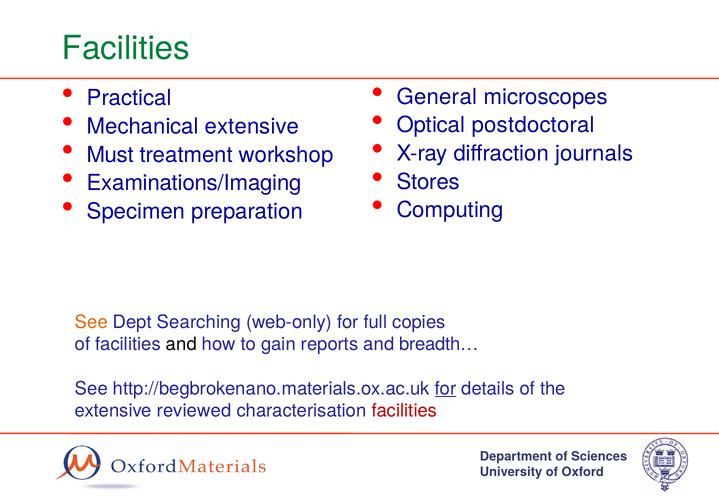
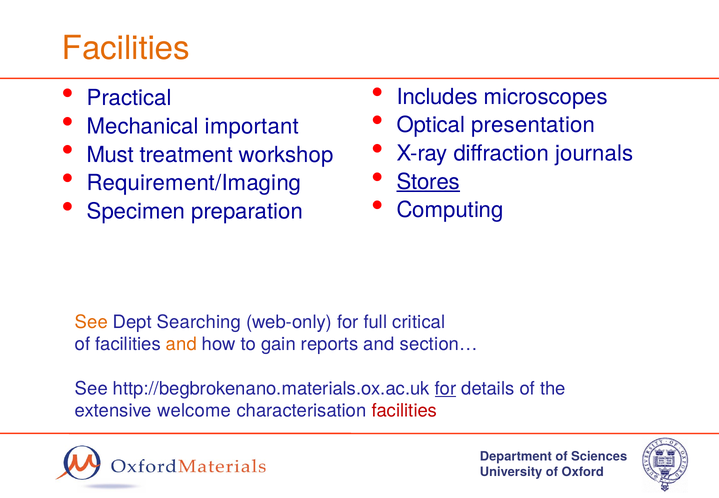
Facilities at (126, 48) colour: green -> orange
General: General -> Includes
postdoctoral: postdoctoral -> presentation
Mechanical extensive: extensive -> important
Stores underline: none -> present
Examinations/Imaging: Examinations/Imaging -> Requirement/Imaging
copies: copies -> critical
and at (181, 344) colour: black -> orange
breadth…: breadth… -> section…
reviewed: reviewed -> welcome
